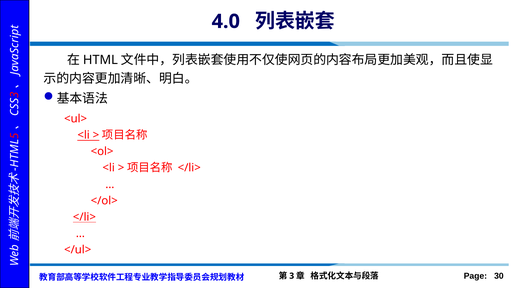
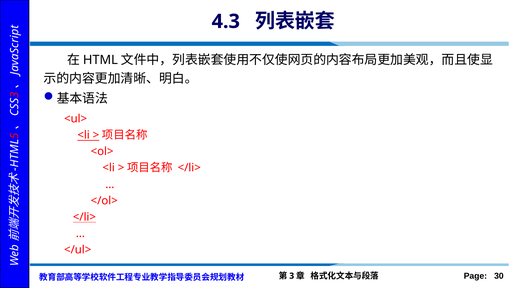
4.0: 4.0 -> 4.3
